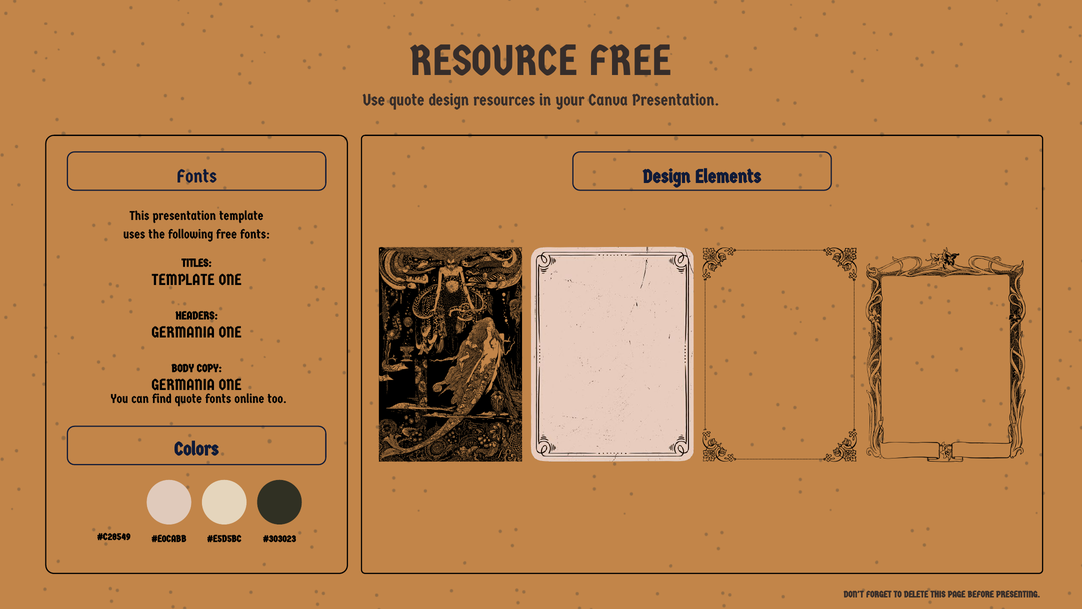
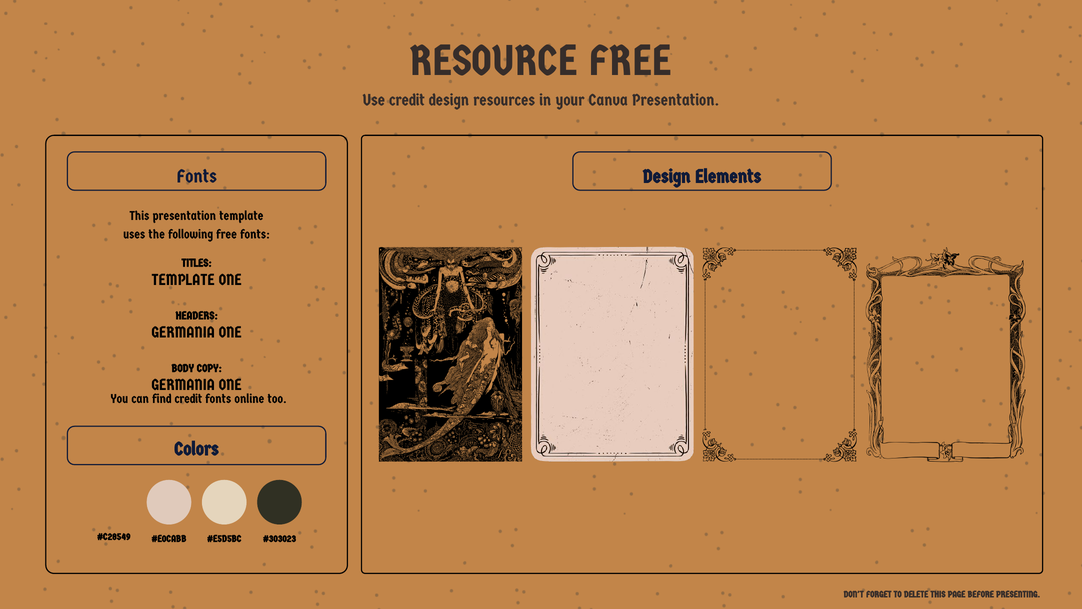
Use quote: quote -> credit
find quote: quote -> credit
